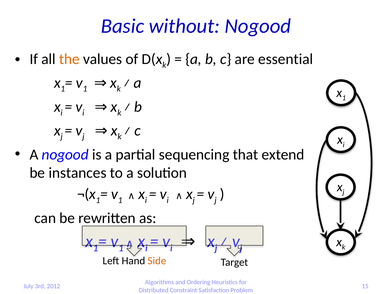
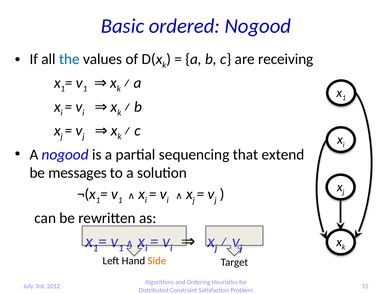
without: without -> ordered
the colour: orange -> blue
essential: essential -> receiving
instances: instances -> messages
